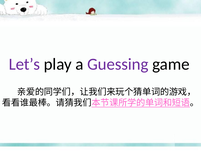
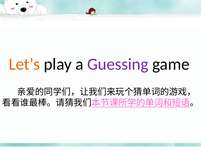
Let’s colour: purple -> orange
